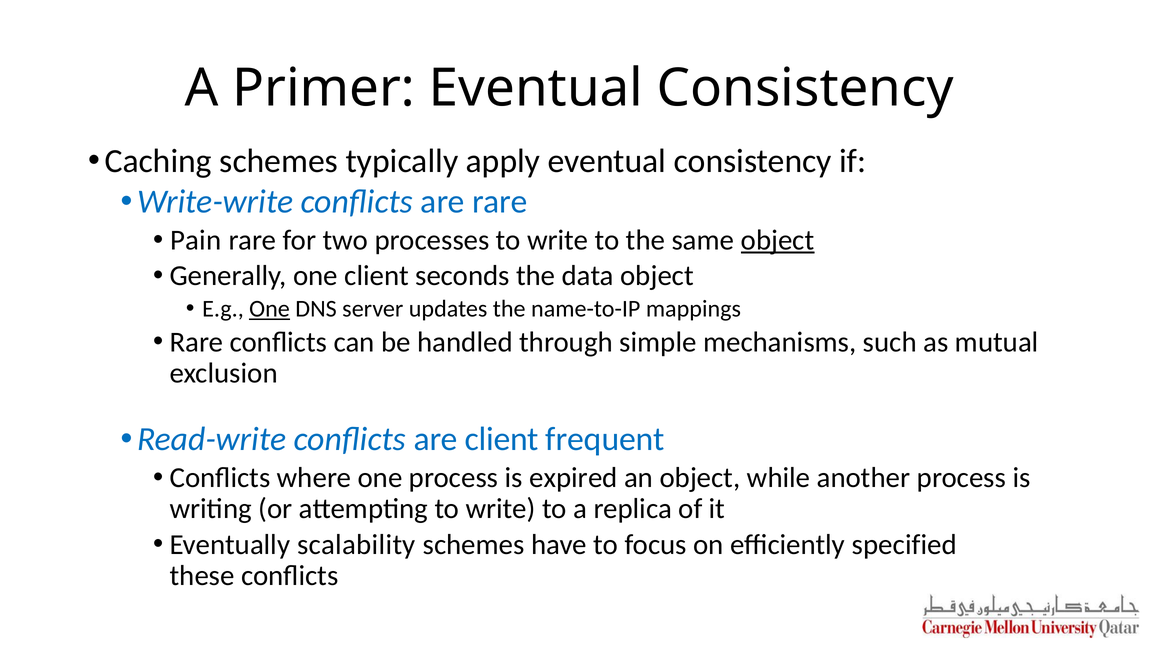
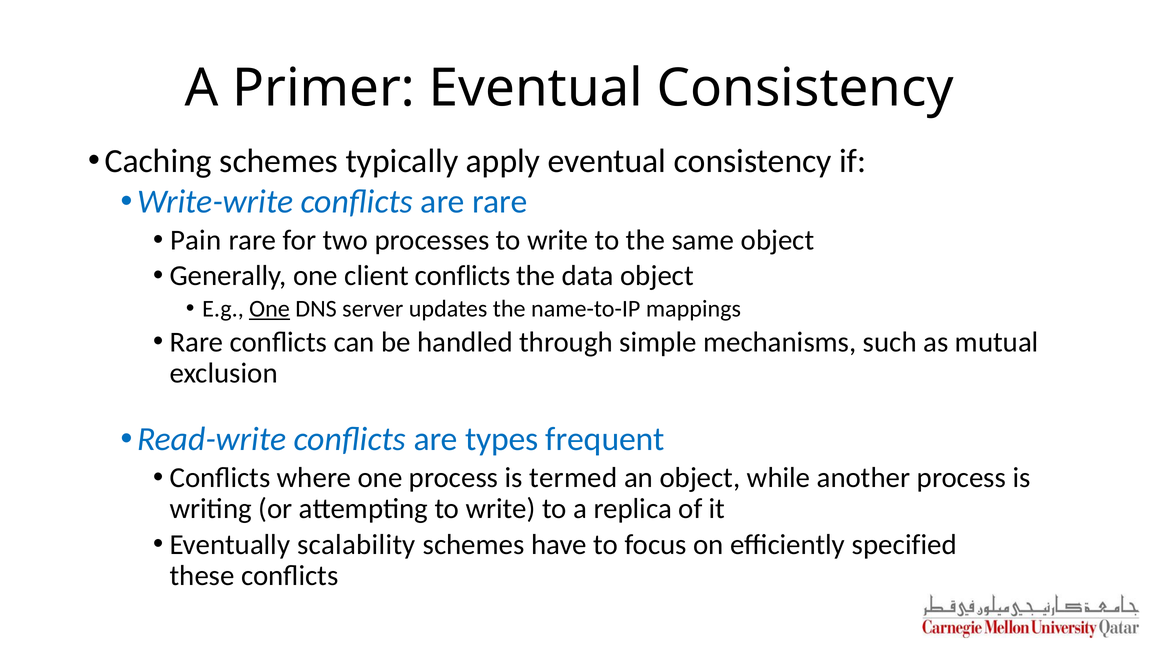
object at (778, 240) underline: present -> none
client seconds: seconds -> conflicts
are client: client -> types
expired: expired -> termed
